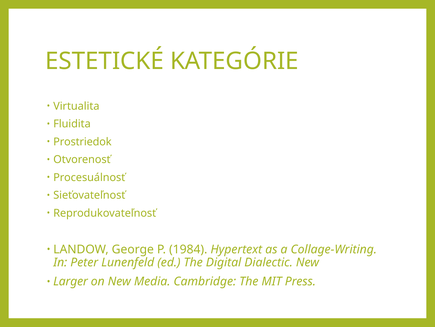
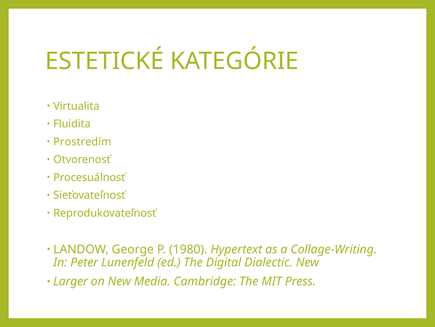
Prostriedok: Prostriedok -> Prostredím
1984: 1984 -> 1980
